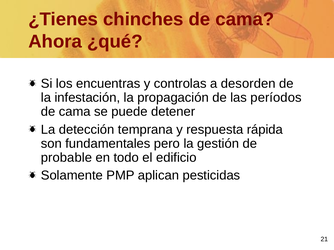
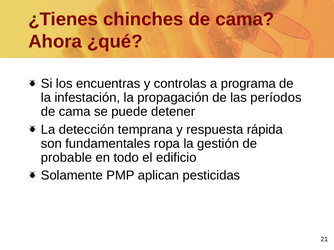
desorden: desorden -> programa
pero: pero -> ropa
